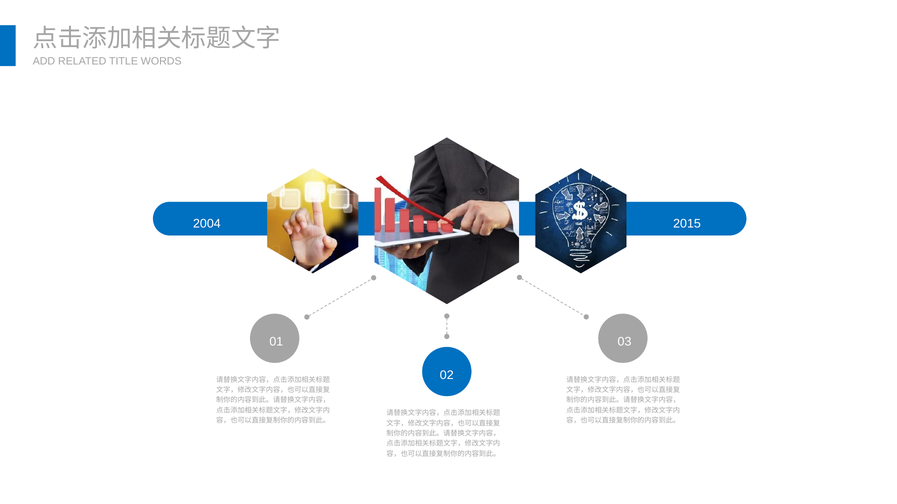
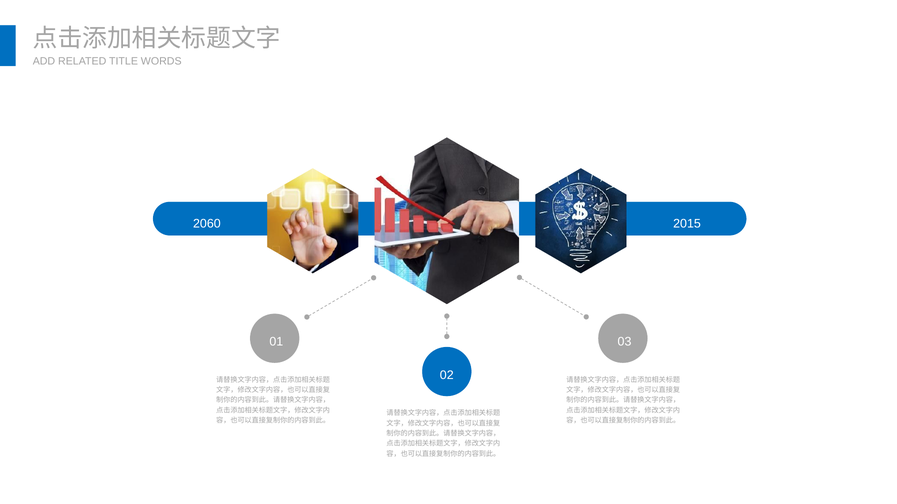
2004: 2004 -> 2060
